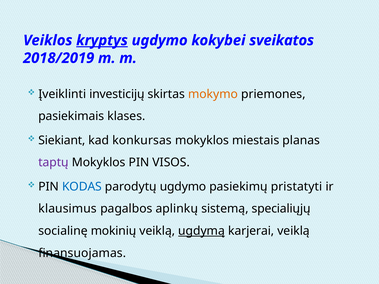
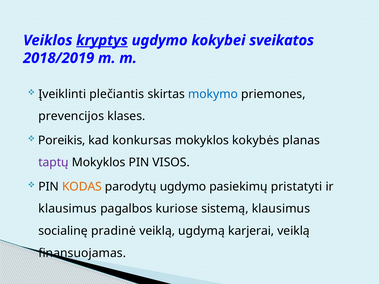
investicijų: investicijų -> plečiantis
mokymo colour: orange -> blue
pasiekimais: pasiekimais -> prevencijos
Siekiant: Siekiant -> Poreikis
miestais: miestais -> kokybės
KODAS colour: blue -> orange
aplinkų: aplinkų -> kuriose
sistemą specialiųjų: specialiųjų -> klausimus
mokinių: mokinių -> pradinė
ugdymą underline: present -> none
